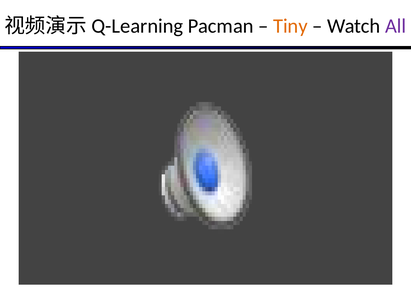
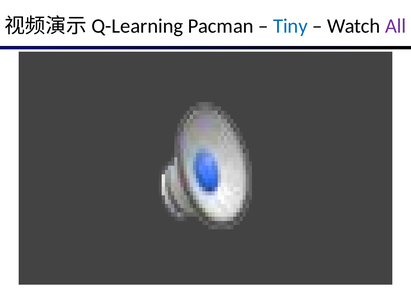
Tiny colour: orange -> blue
